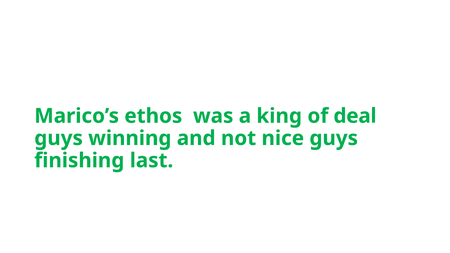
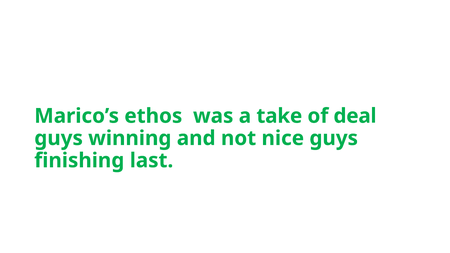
king: king -> take
